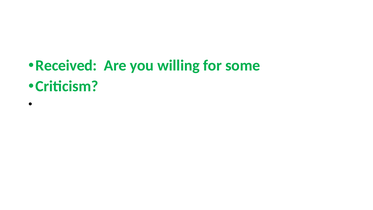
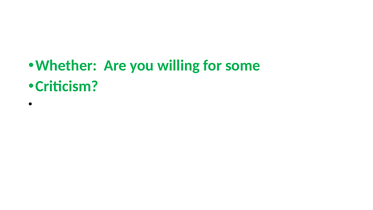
Received: Received -> Whether
